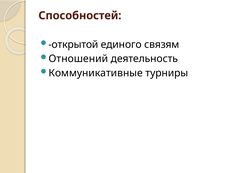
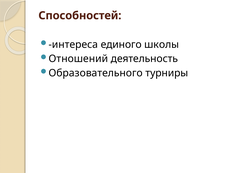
открытой: открытой -> интереса
связям: связям -> школы
Коммуникативные: Коммуникативные -> Образовательного
